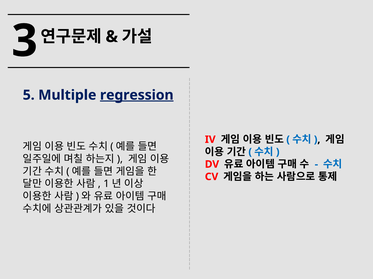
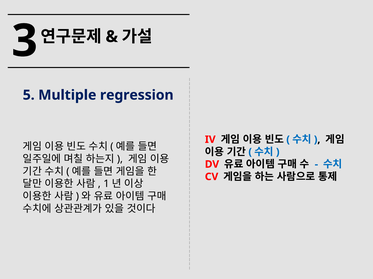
regression underline: present -> none
